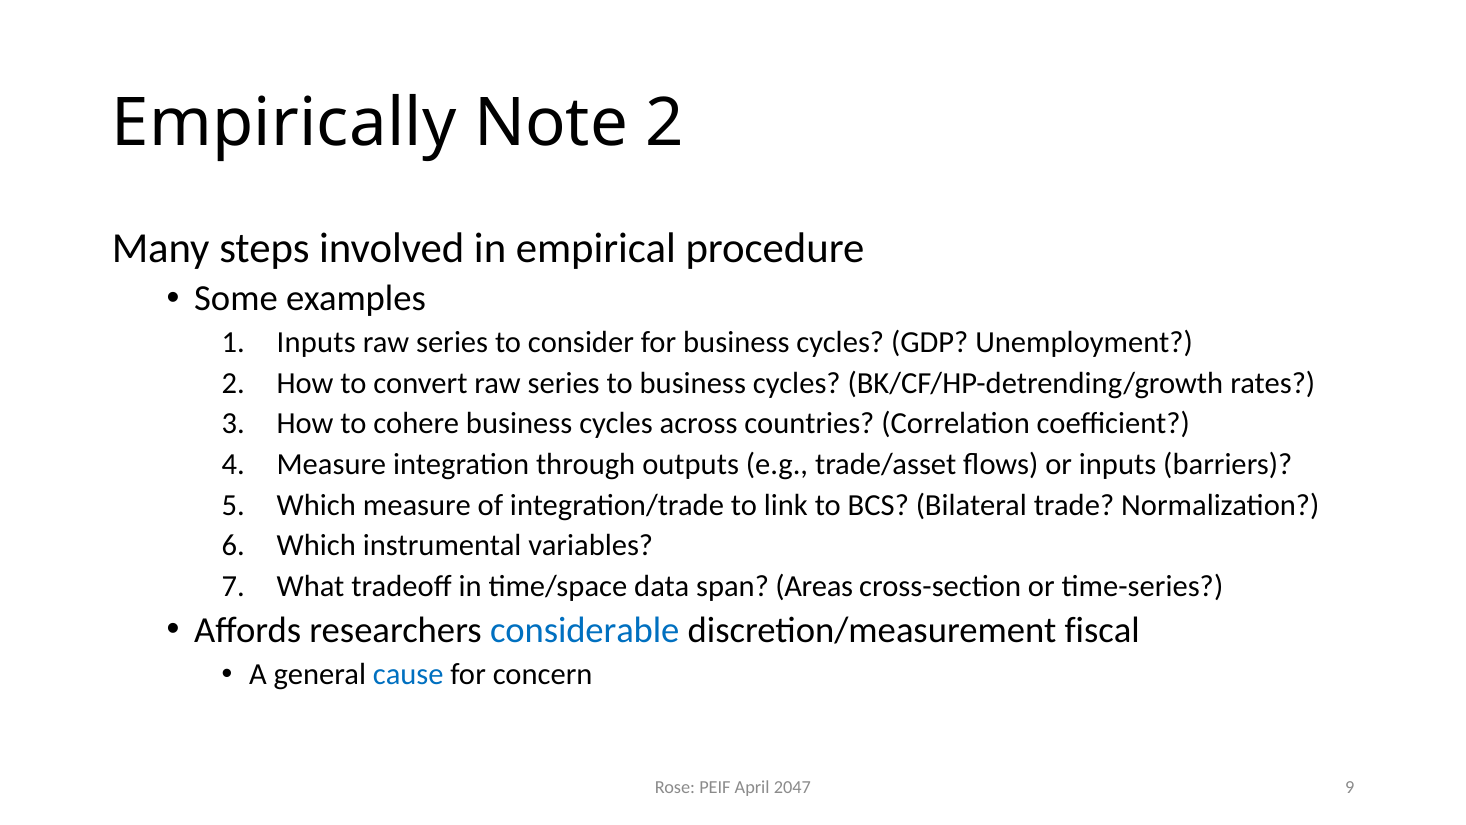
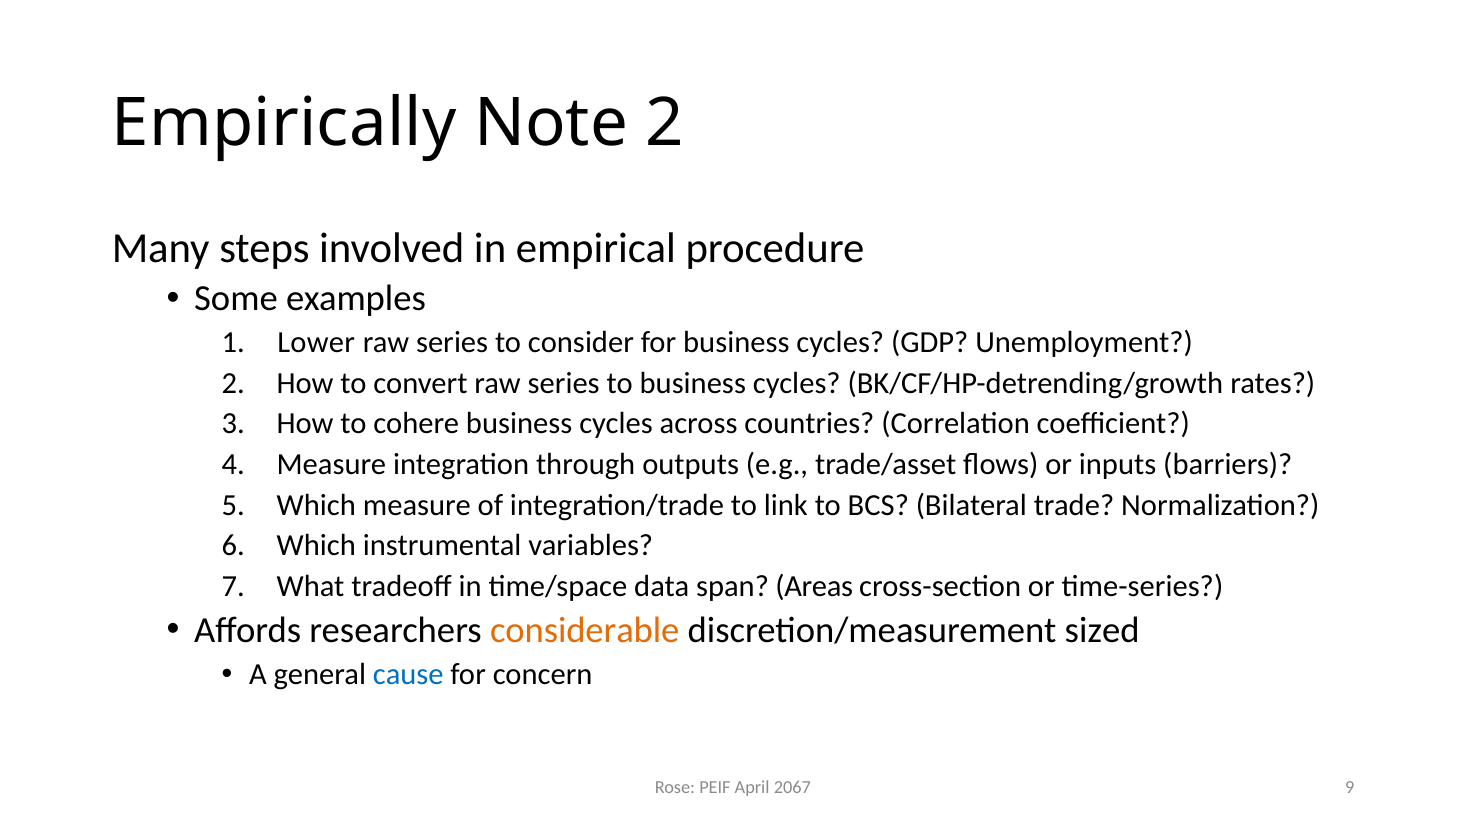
Inputs at (316, 342): Inputs -> Lower
considerable colour: blue -> orange
fiscal: fiscal -> sized
2047: 2047 -> 2067
